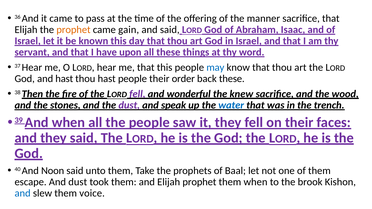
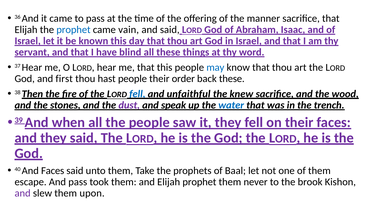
prophet at (73, 30) colour: orange -> blue
gain: gain -> vain
upon: upon -> blind
and hast: hast -> first
fell at (137, 94) colour: purple -> blue
wonderful: wonderful -> unfaithful
And Noon: Noon -> Faces
And dust: dust -> pass
them when: when -> never
and at (23, 193) colour: blue -> purple
voice: voice -> upon
